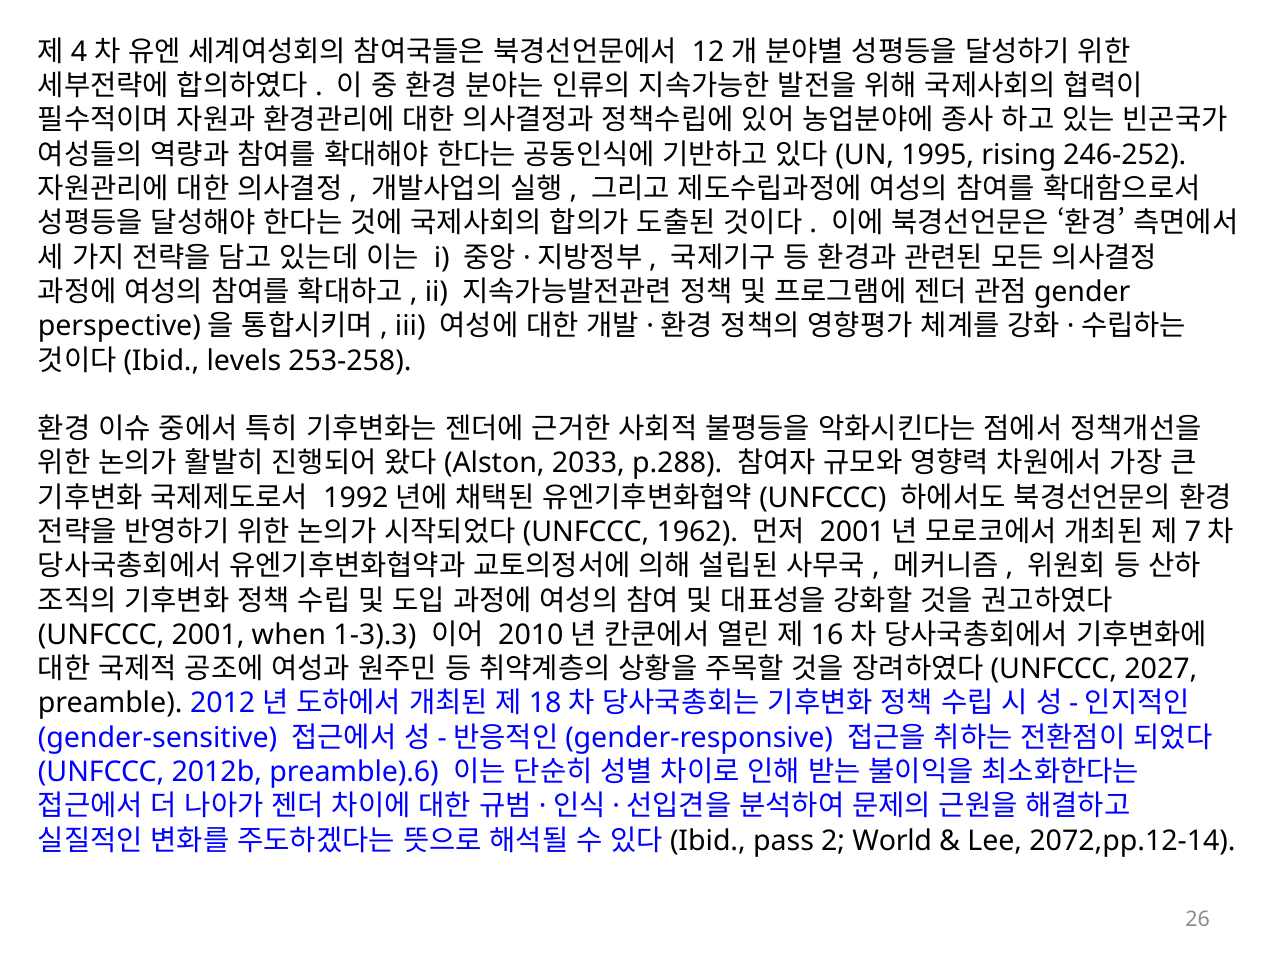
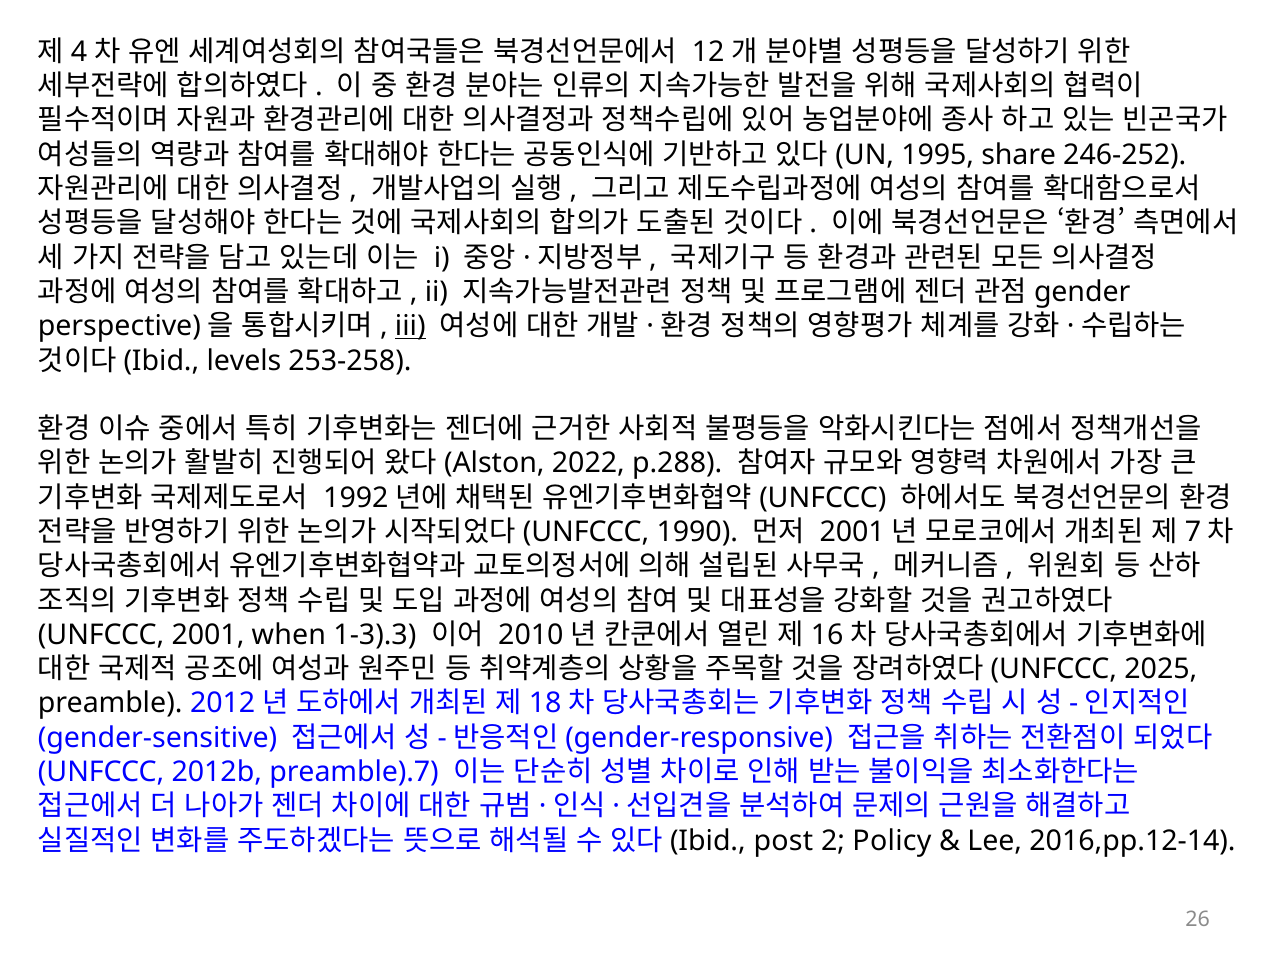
rising: rising -> share
iii underline: none -> present
2033: 2033 -> 2022
1962: 1962 -> 1990
2027: 2027 -> 2025
preamble).6: preamble).6 -> preamble).7
pass: pass -> post
World: World -> Policy
2072,pp.12-14: 2072,pp.12-14 -> 2016,pp.12-14
